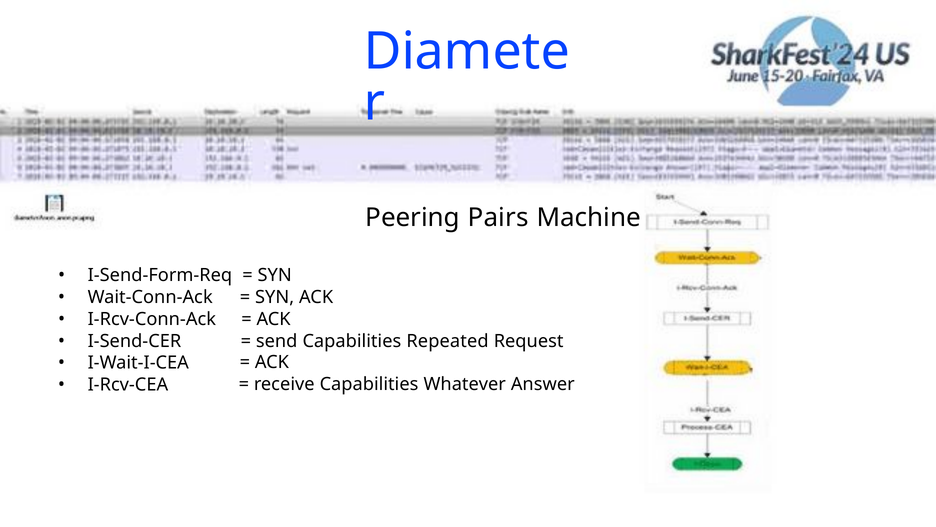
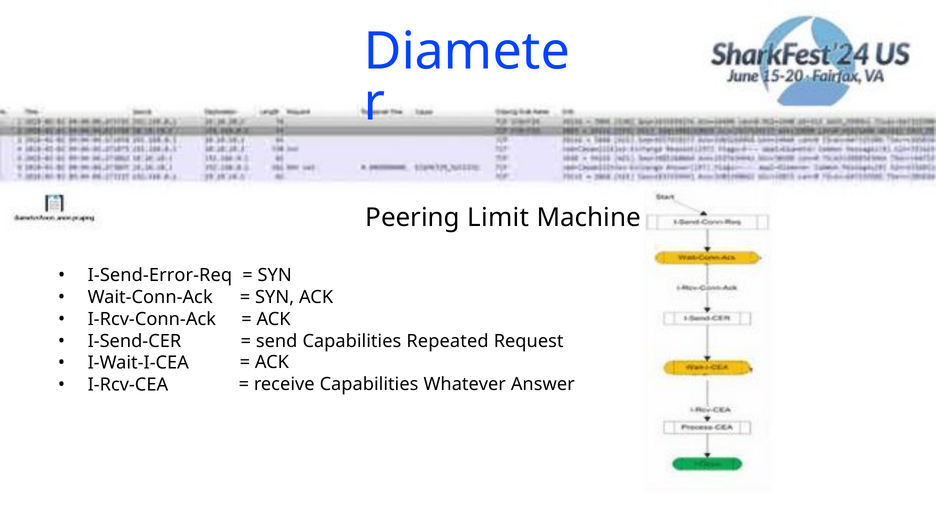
Pairs: Pairs -> Limit
I-Send-Form-Req: I-Send-Form-Req -> I-Send-Error-Req
